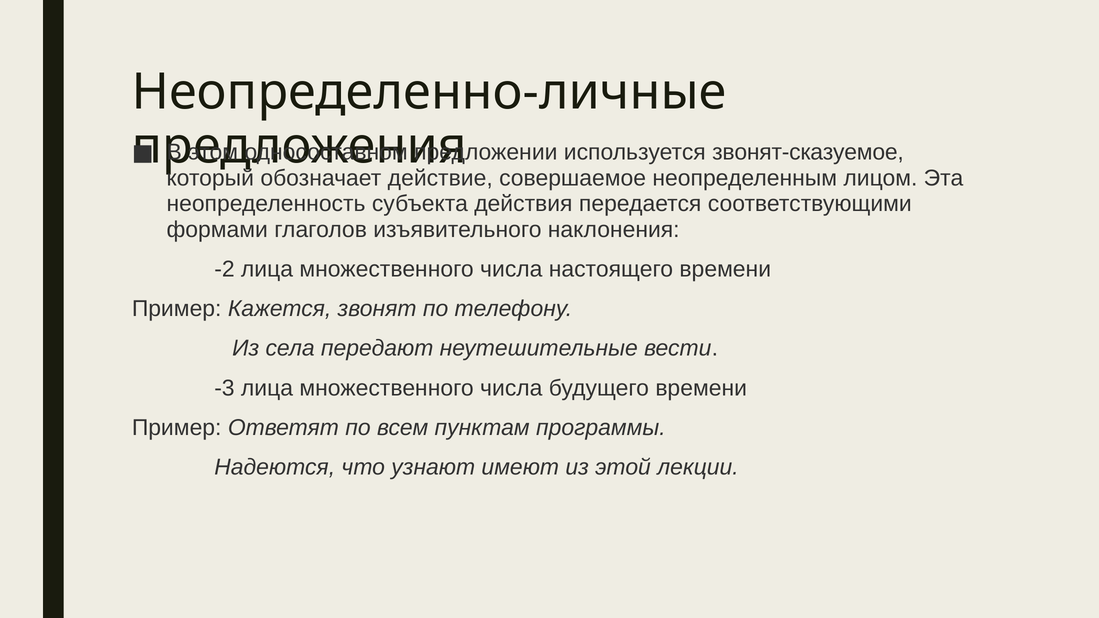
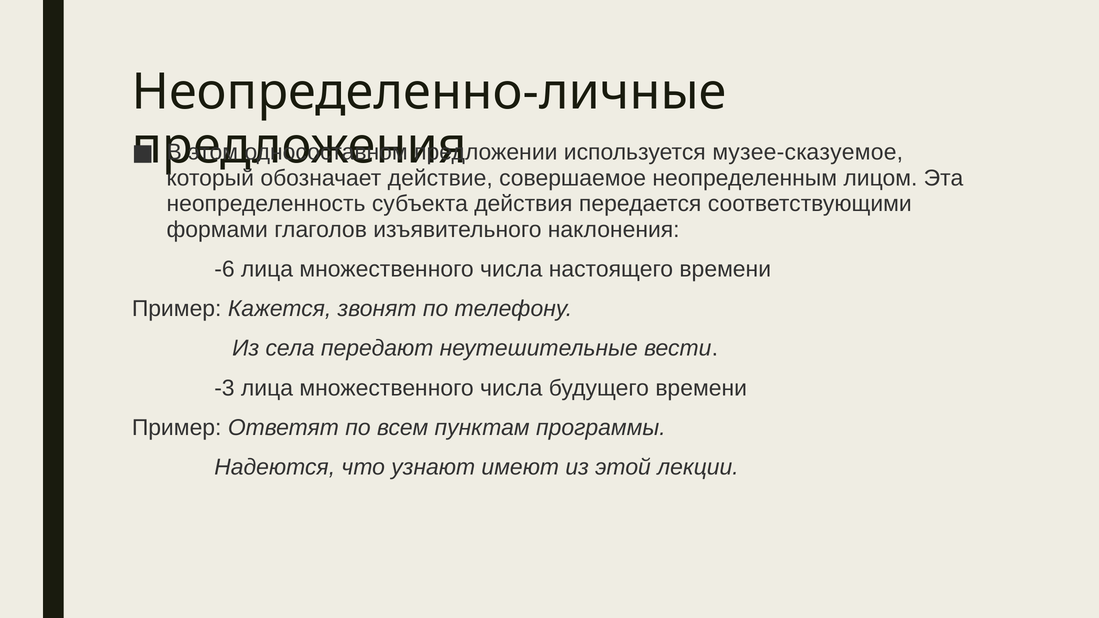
звонят-сказуемое: звонят-сказуемое -> музее-сказуемое
-2: -2 -> -6
